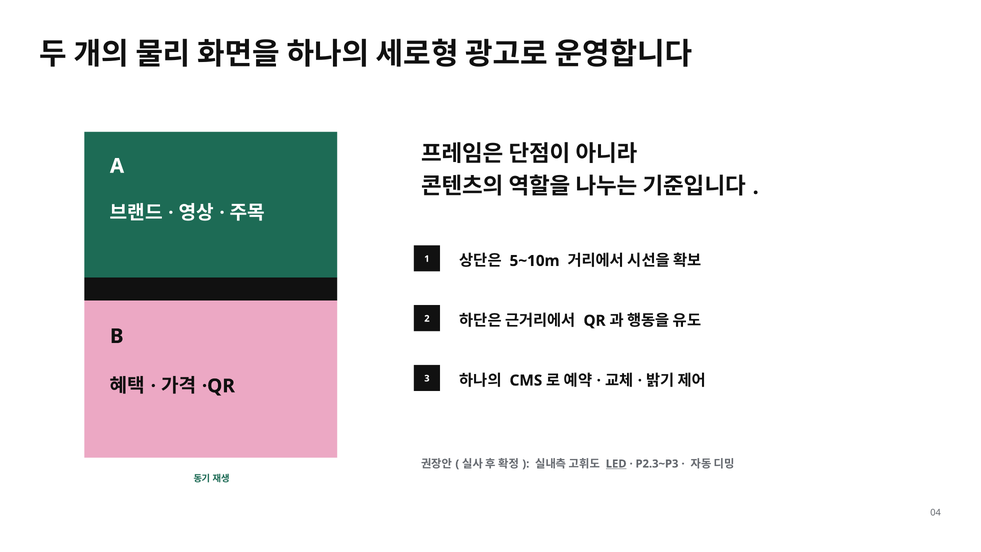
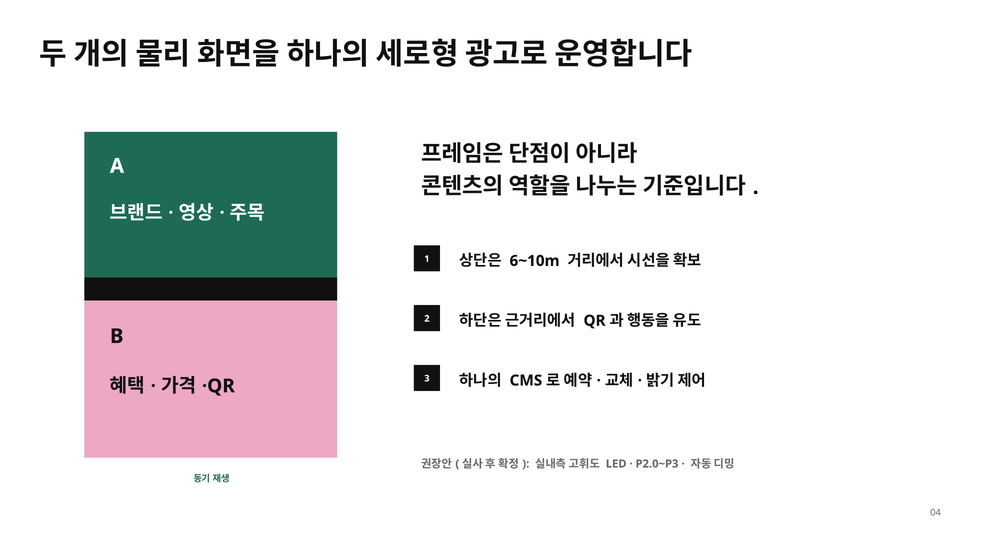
5~10m: 5~10m -> 6~10m
LED underline: present -> none
P2.3~P3: P2.3~P3 -> P2.0~P3
